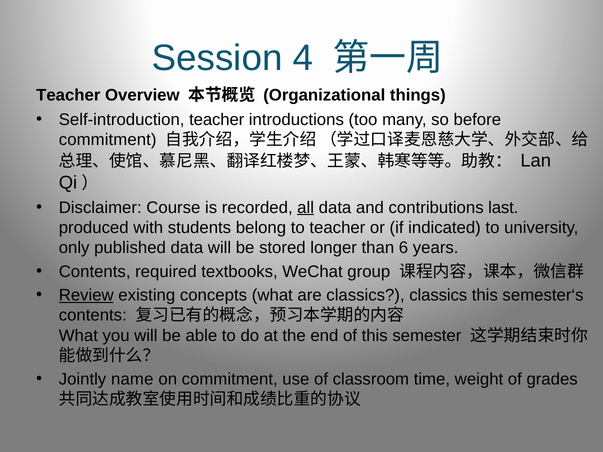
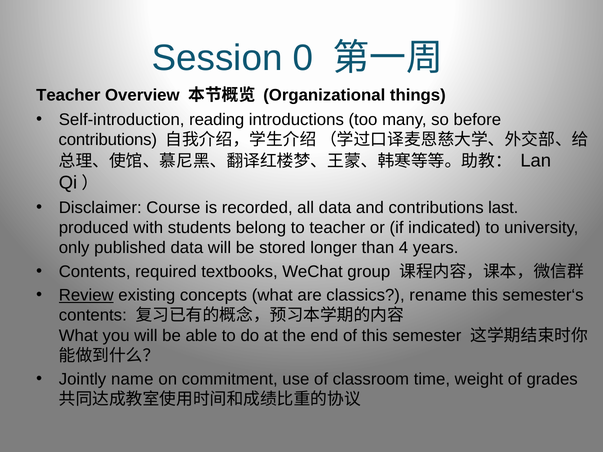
4: 4 -> 0
Self-introduction teacher: teacher -> reading
commitment at (108, 140): commitment -> contributions
all underline: present -> none
6: 6 -> 4
classics classics: classics -> rename
